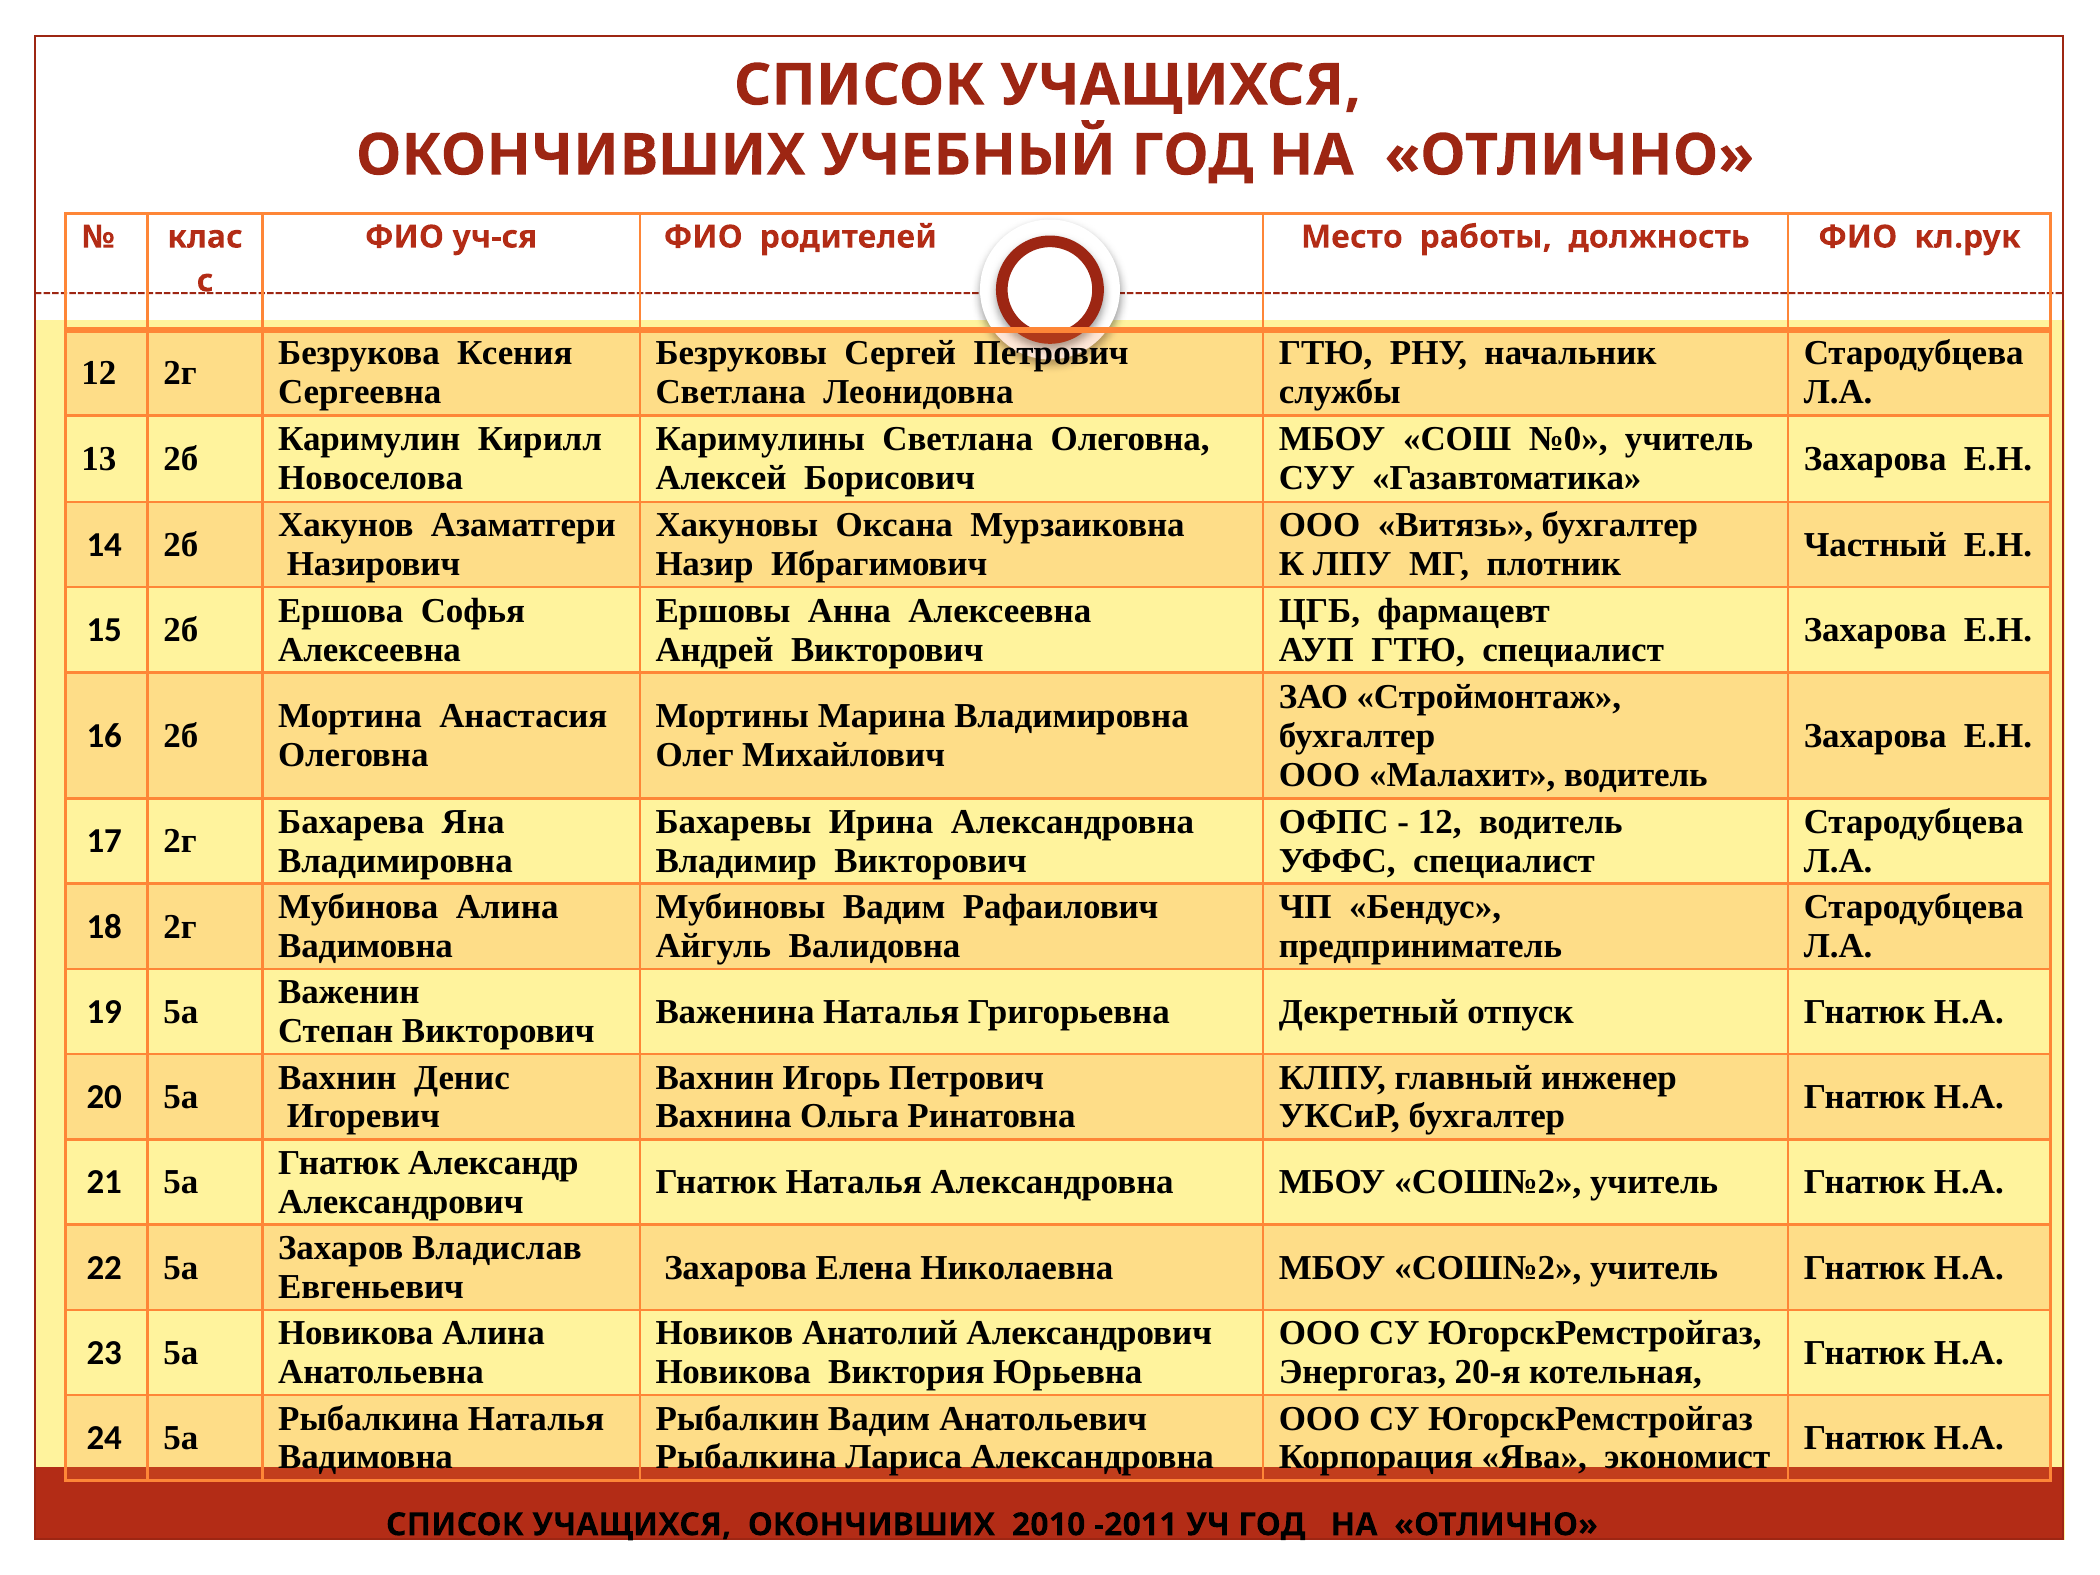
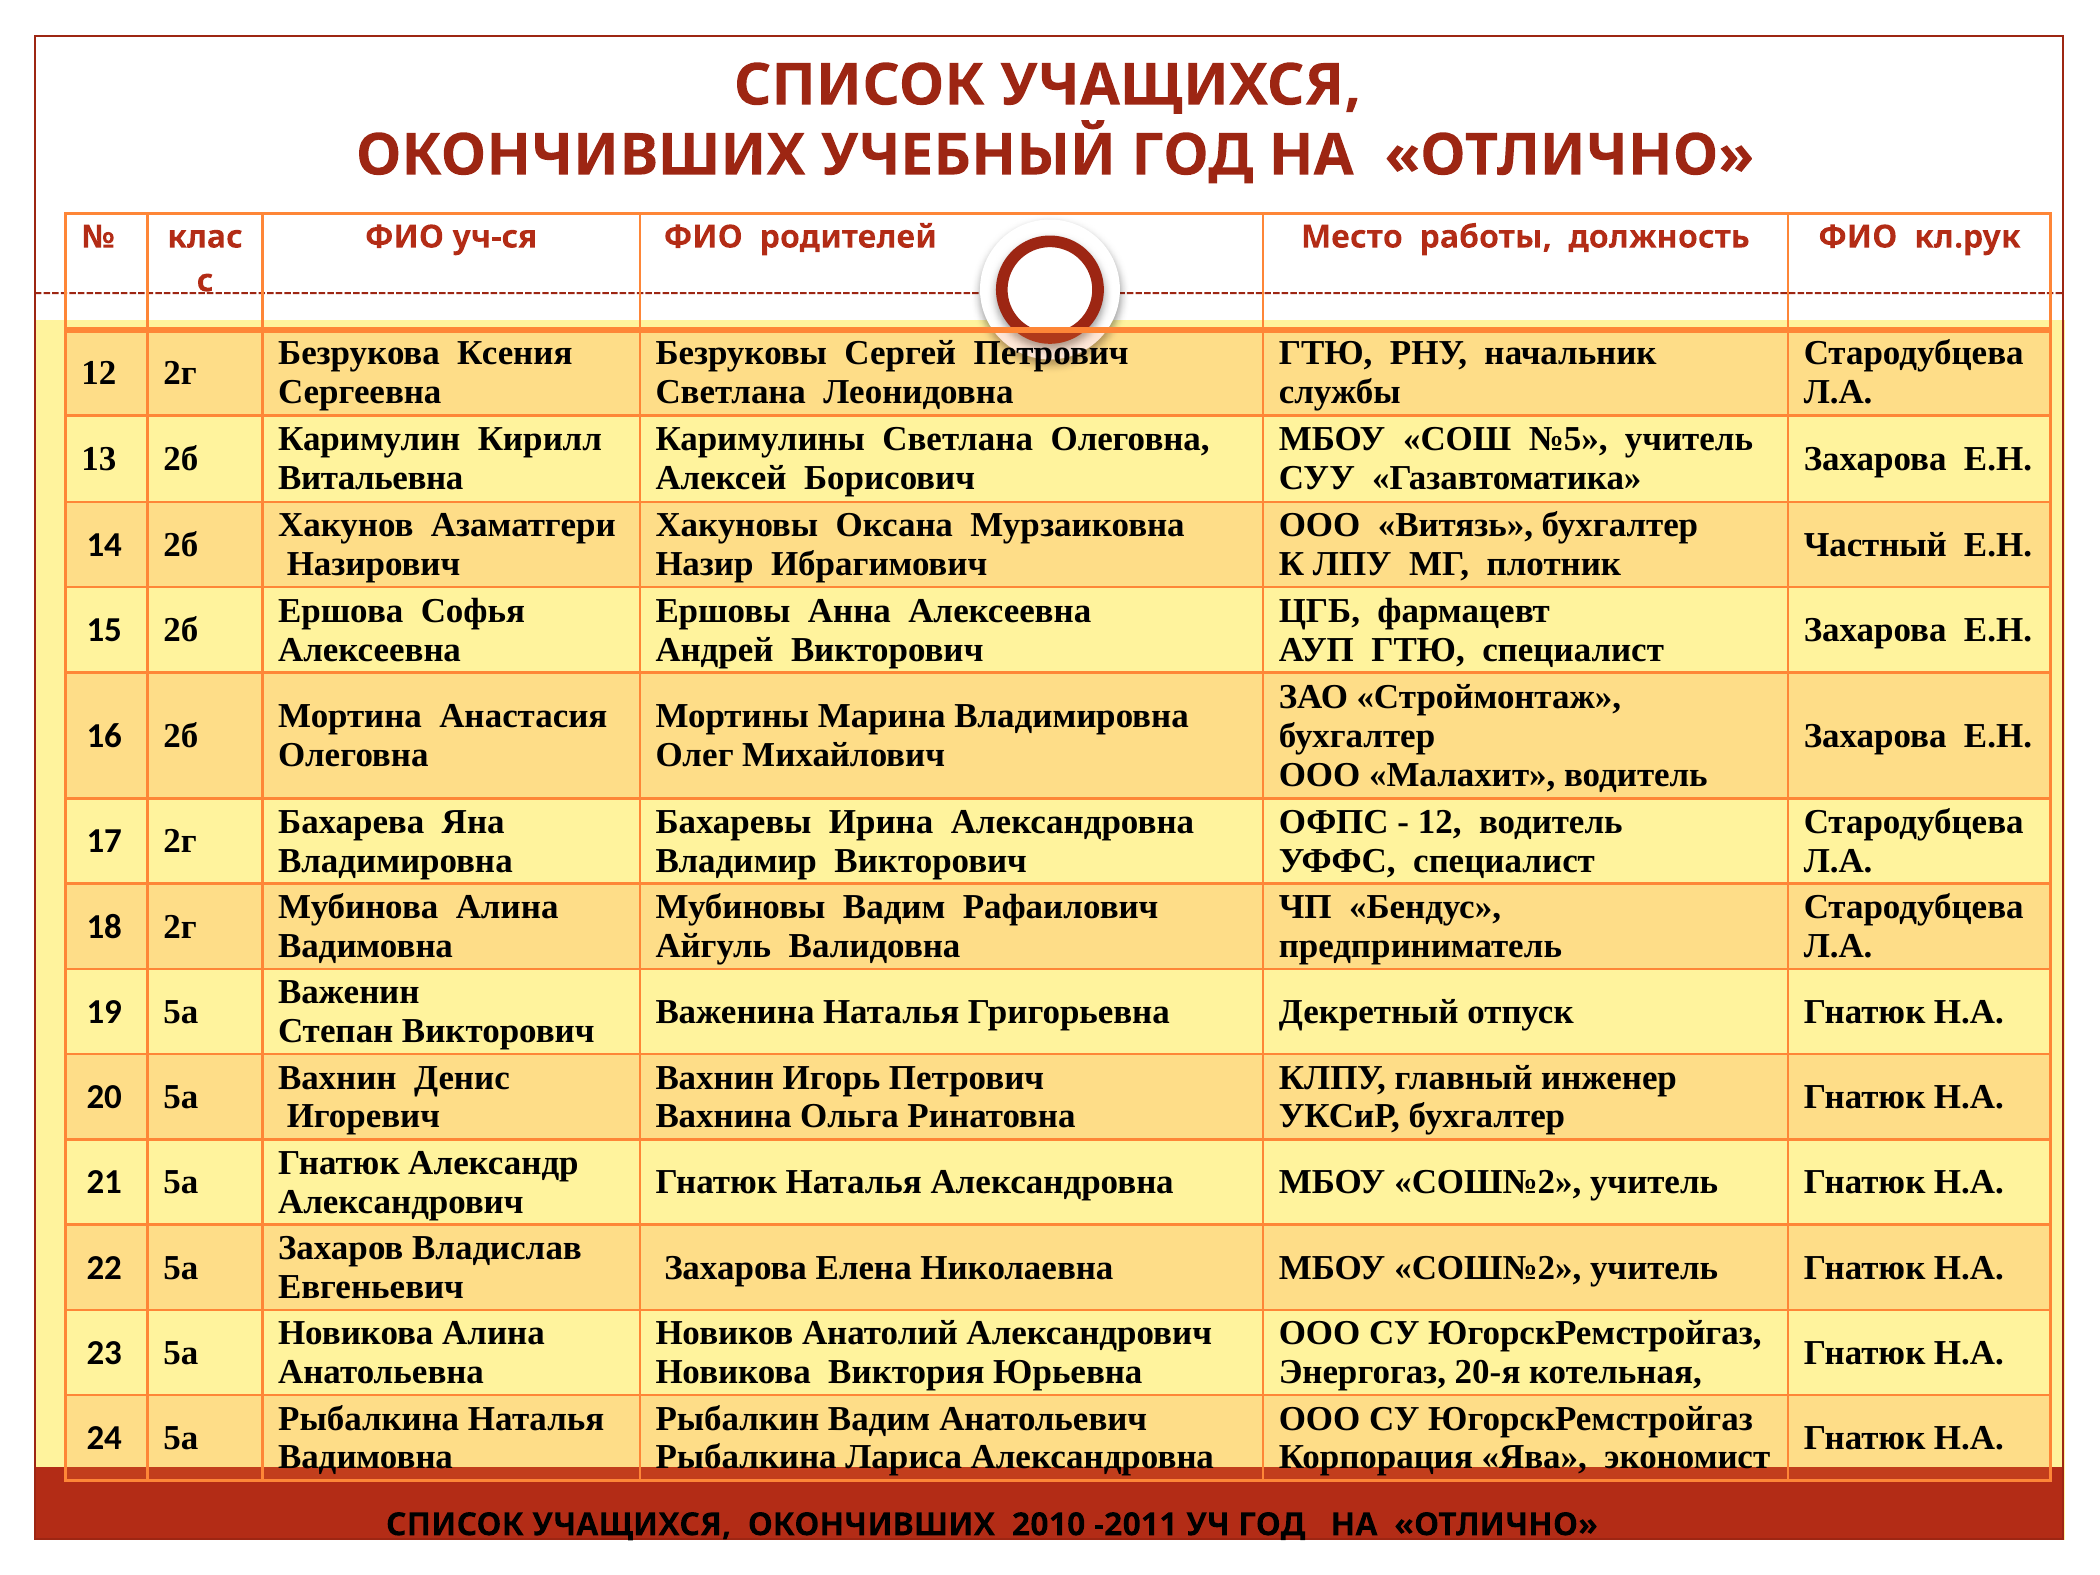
№0: №0 -> №5
Новоселова: Новоселова -> Витальевна
